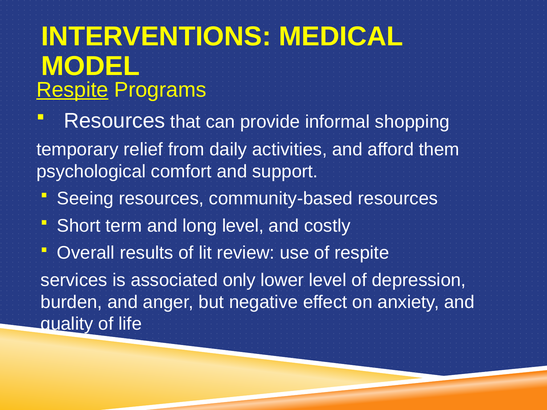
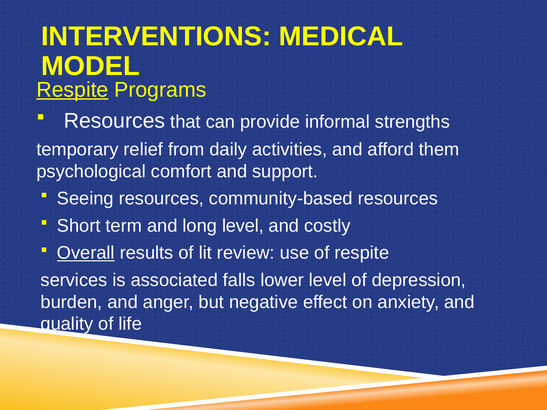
shopping: shopping -> strengths
Overall underline: none -> present
only: only -> falls
